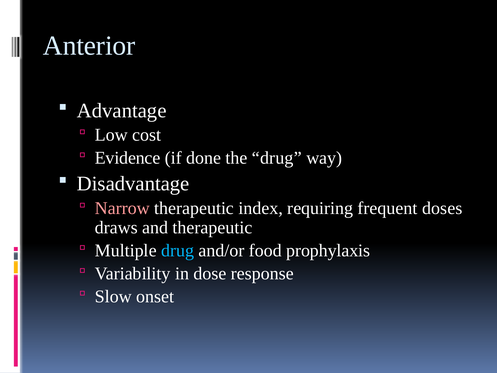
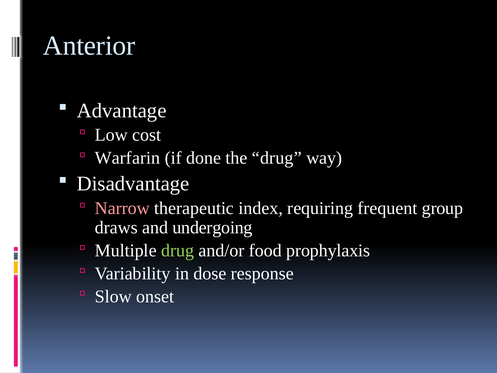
Evidence: Evidence -> Warfarin
doses: doses -> group
and therapeutic: therapeutic -> undergoing
drug at (178, 250) colour: light blue -> light green
